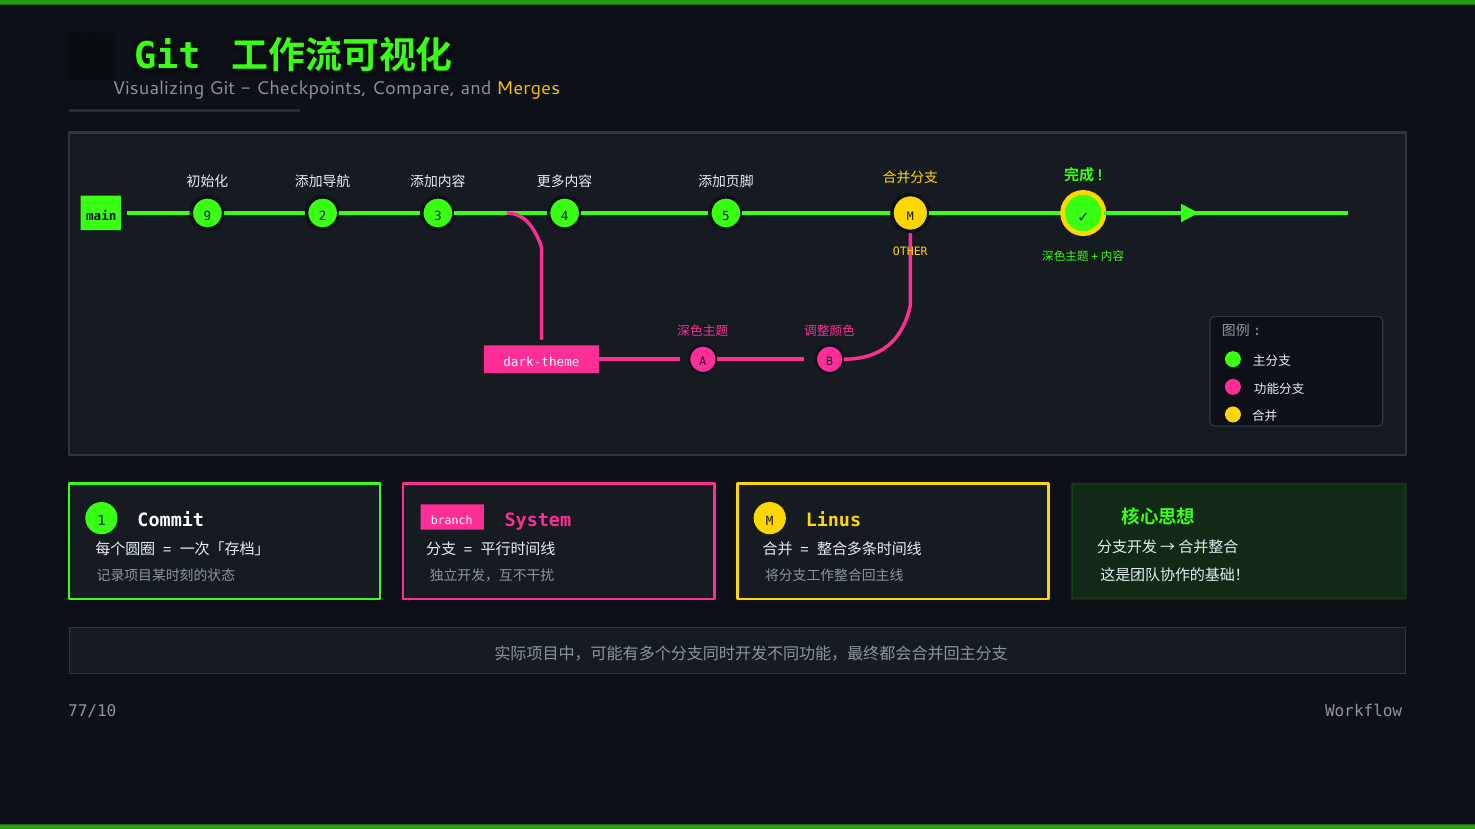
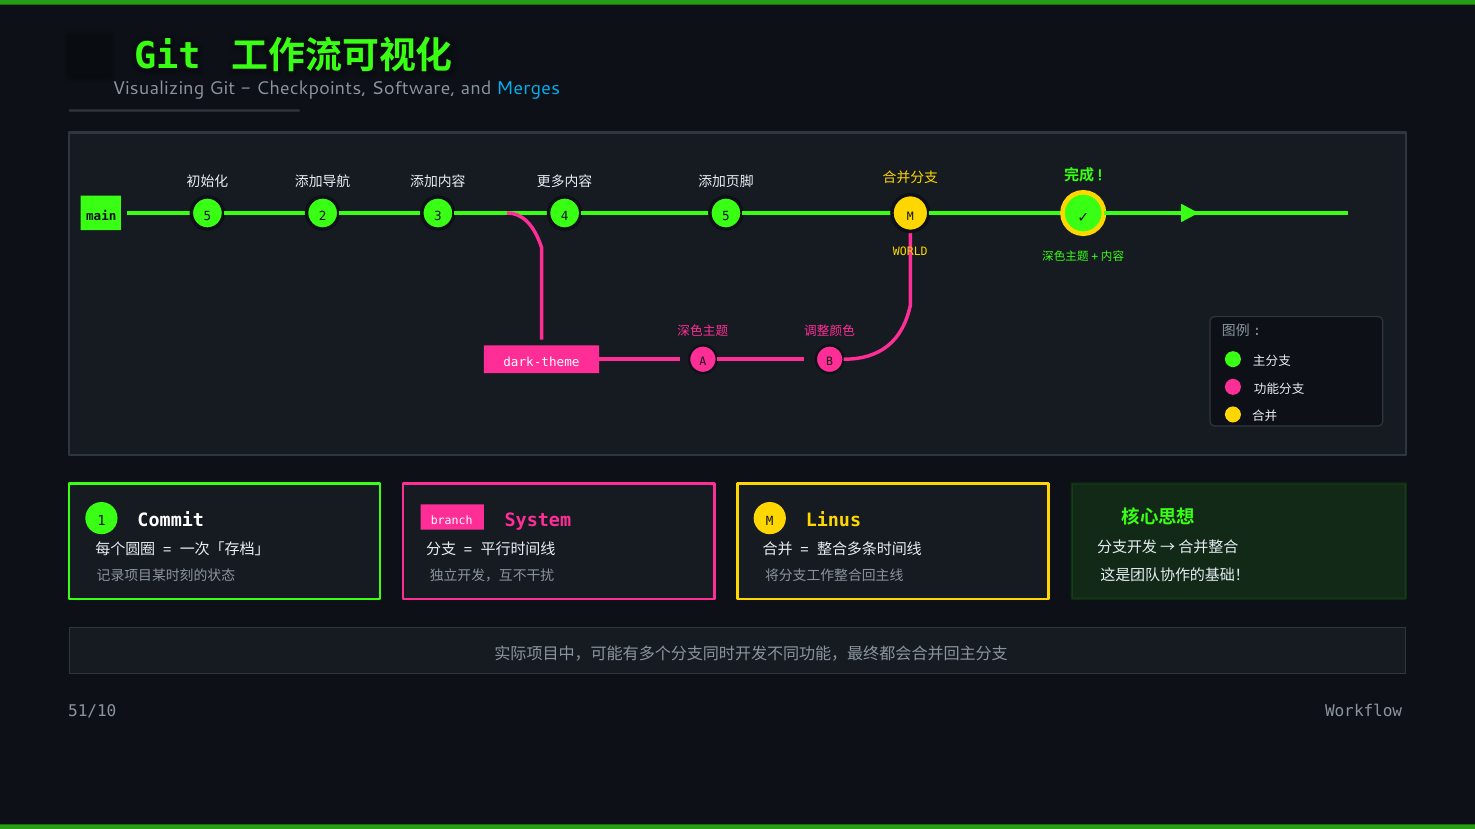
Compare: Compare -> Software
Merges colour: yellow -> light blue
main 9: 9 -> 5
OTHER: OTHER -> WORLD
77/10: 77/10 -> 51/10
